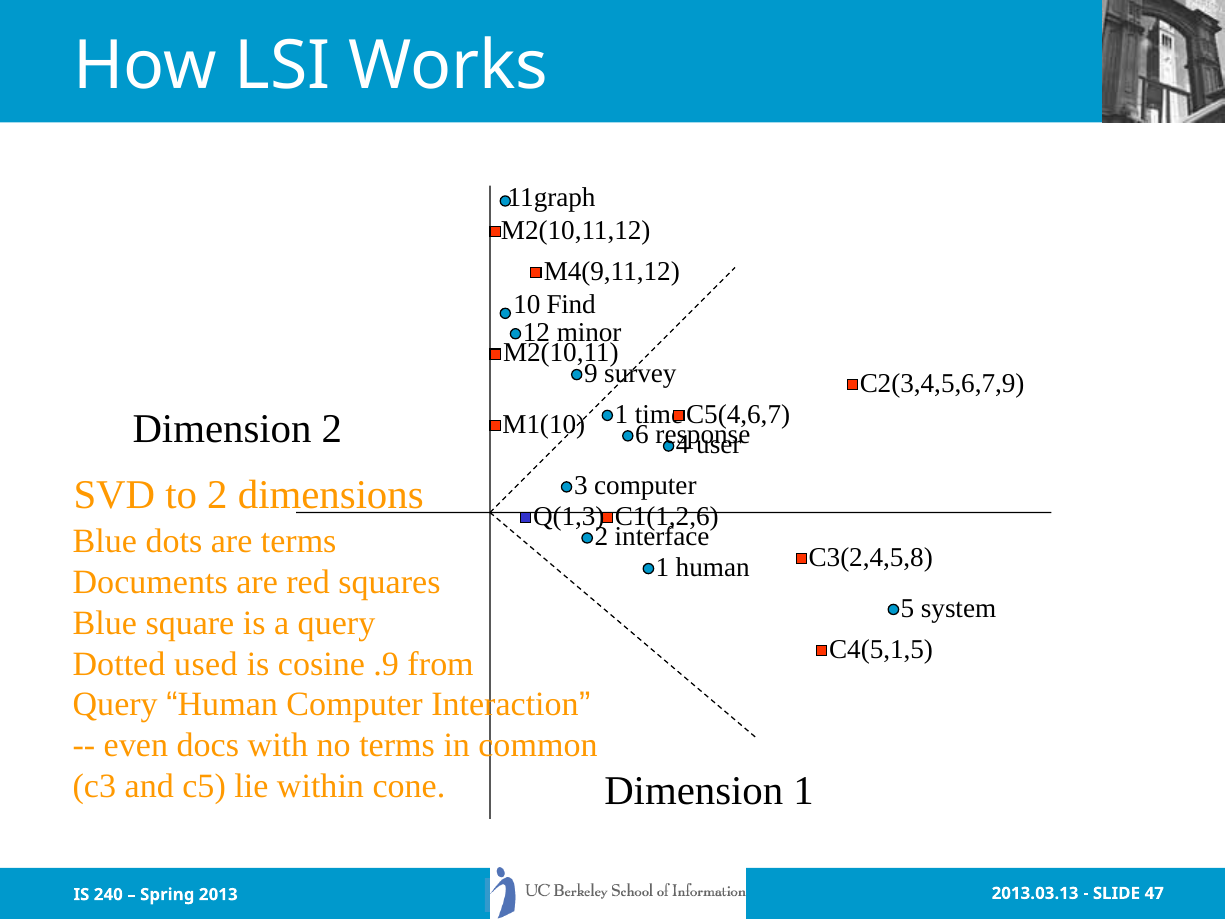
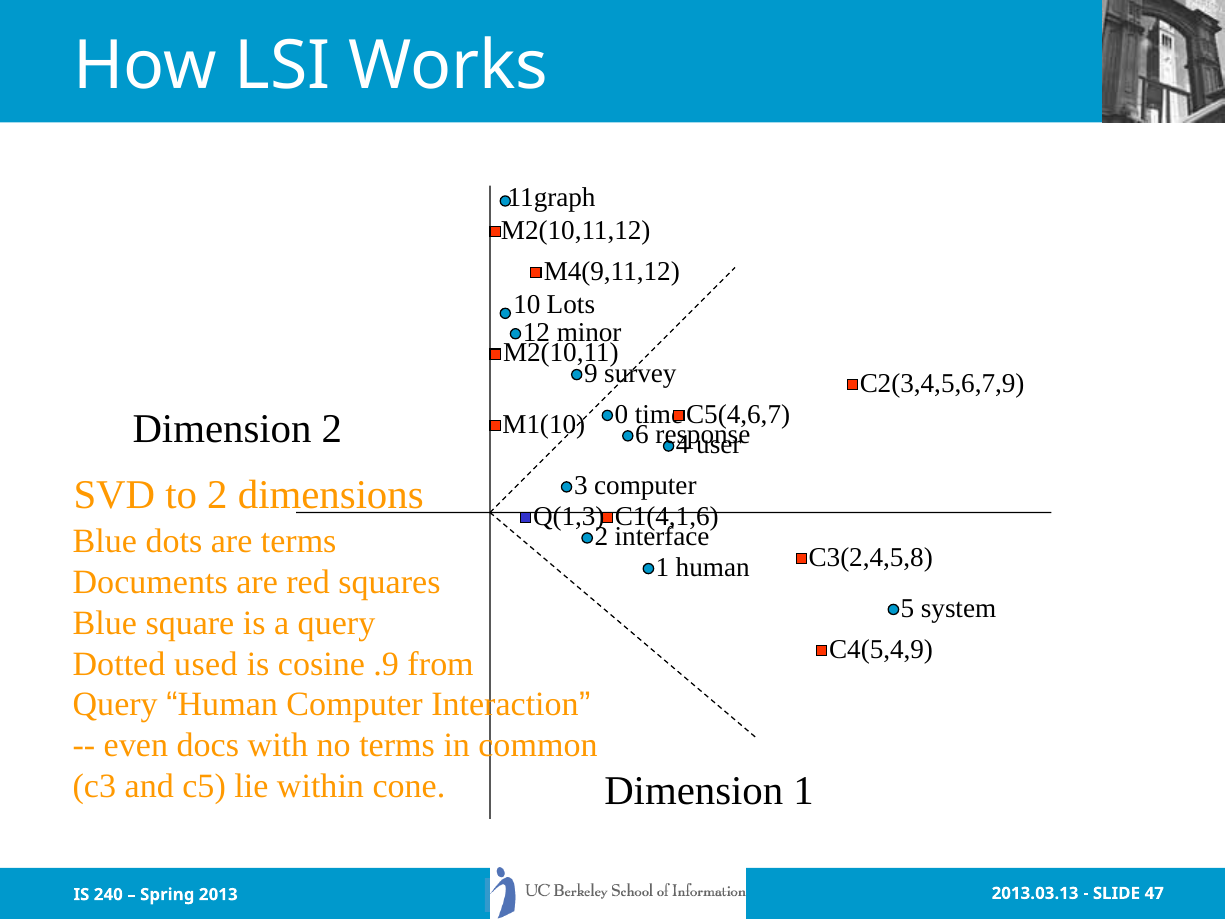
Find: Find -> Lots
M1(10 1: 1 -> 0
C1(1,2,6: C1(1,2,6 -> C1(4,1,6
C4(5,1,5: C4(5,1,5 -> C4(5,4,9
